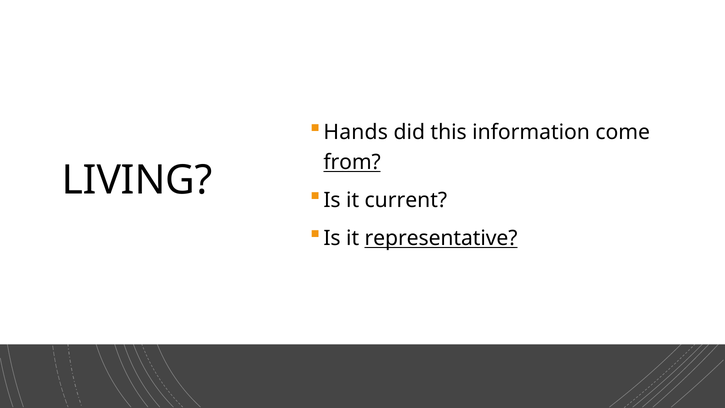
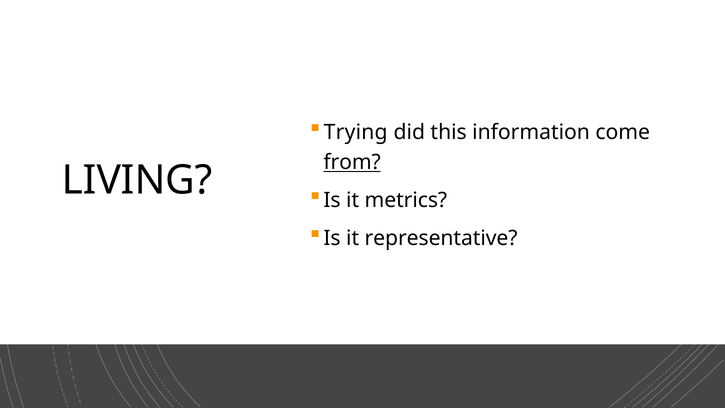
Hands: Hands -> Trying
current: current -> metrics
representative underline: present -> none
